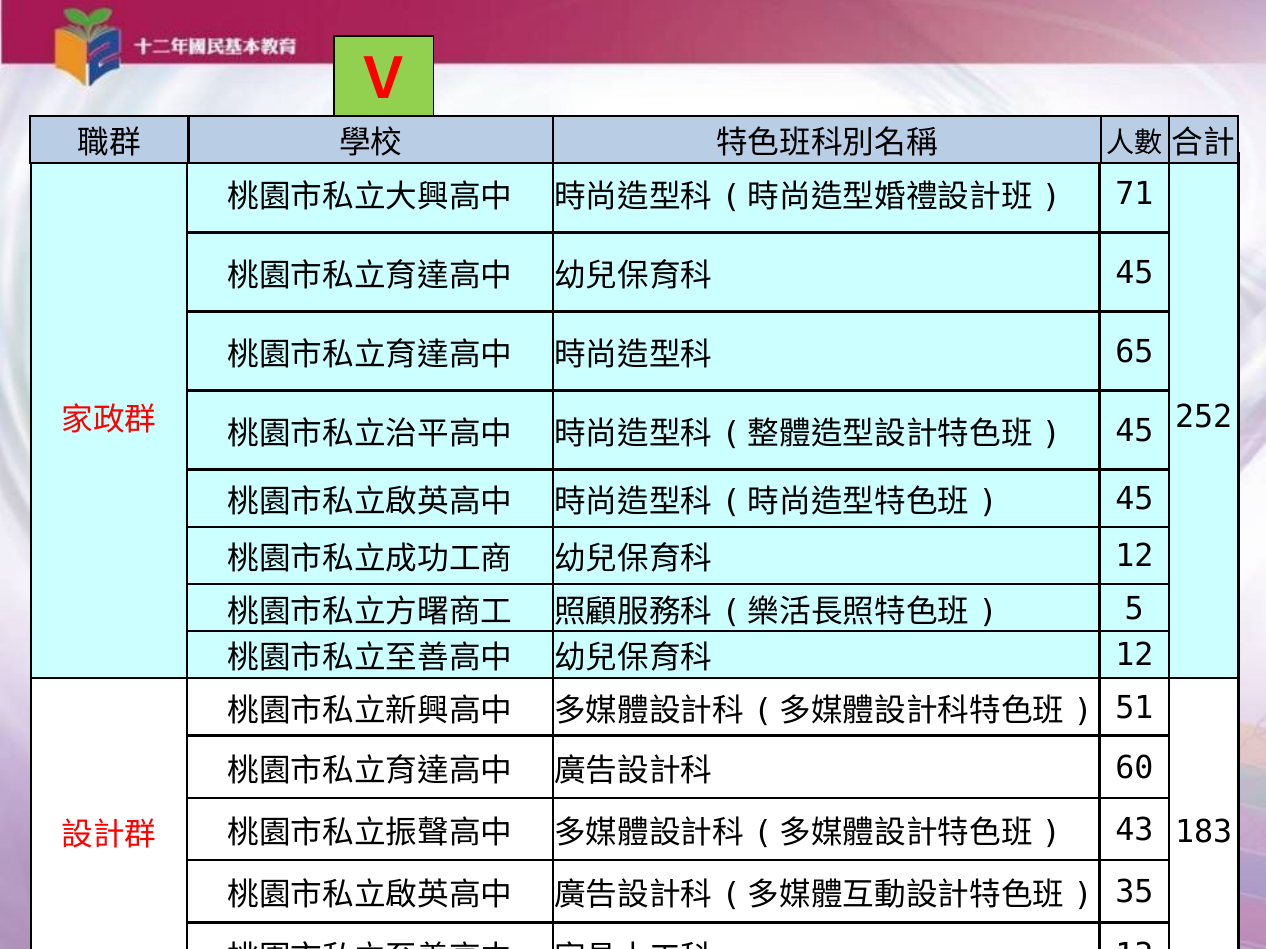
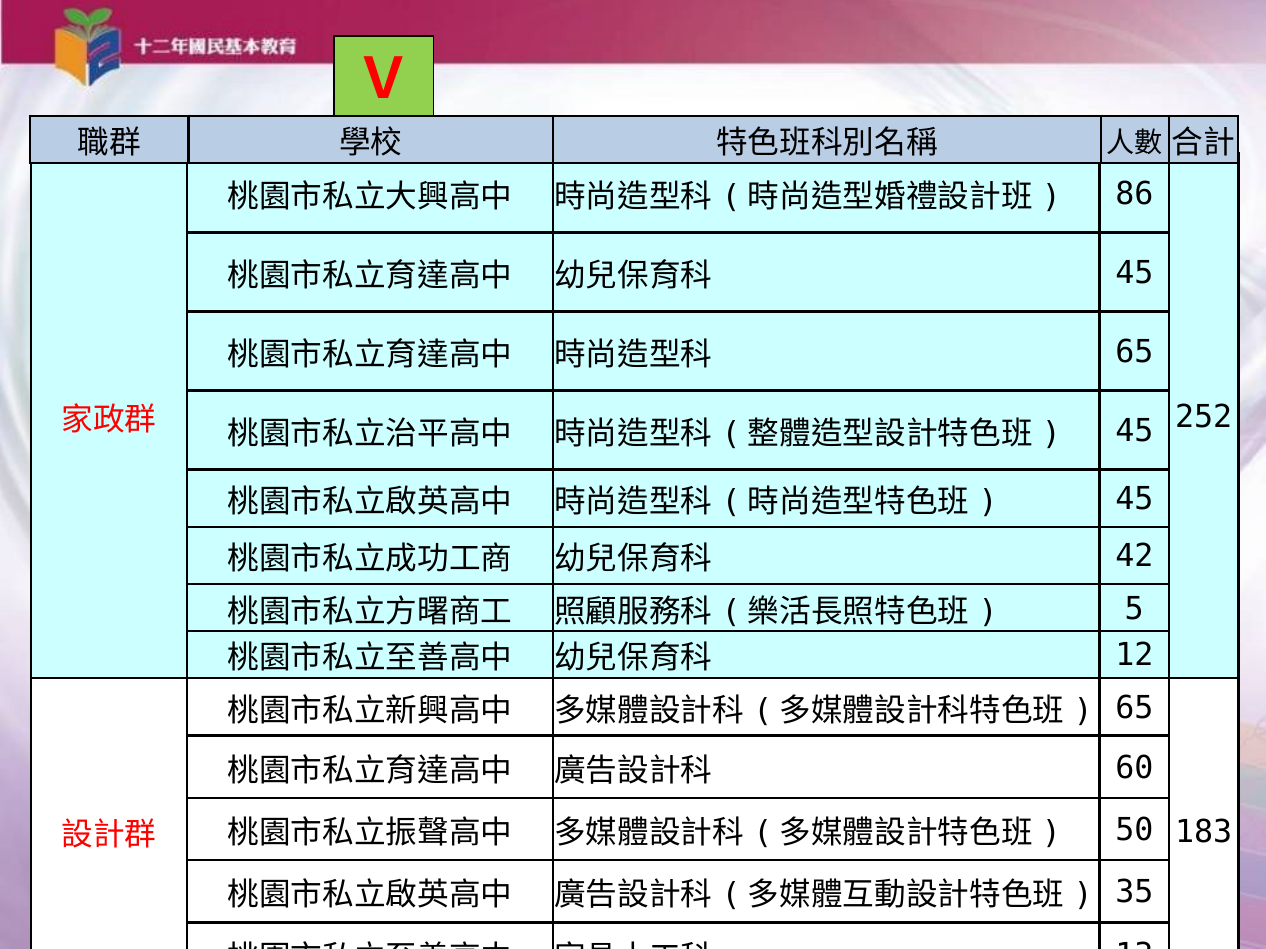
71: 71 -> 86
12 at (1134, 557): 12 -> 42
51 at (1134, 708): 51 -> 65
43: 43 -> 50
